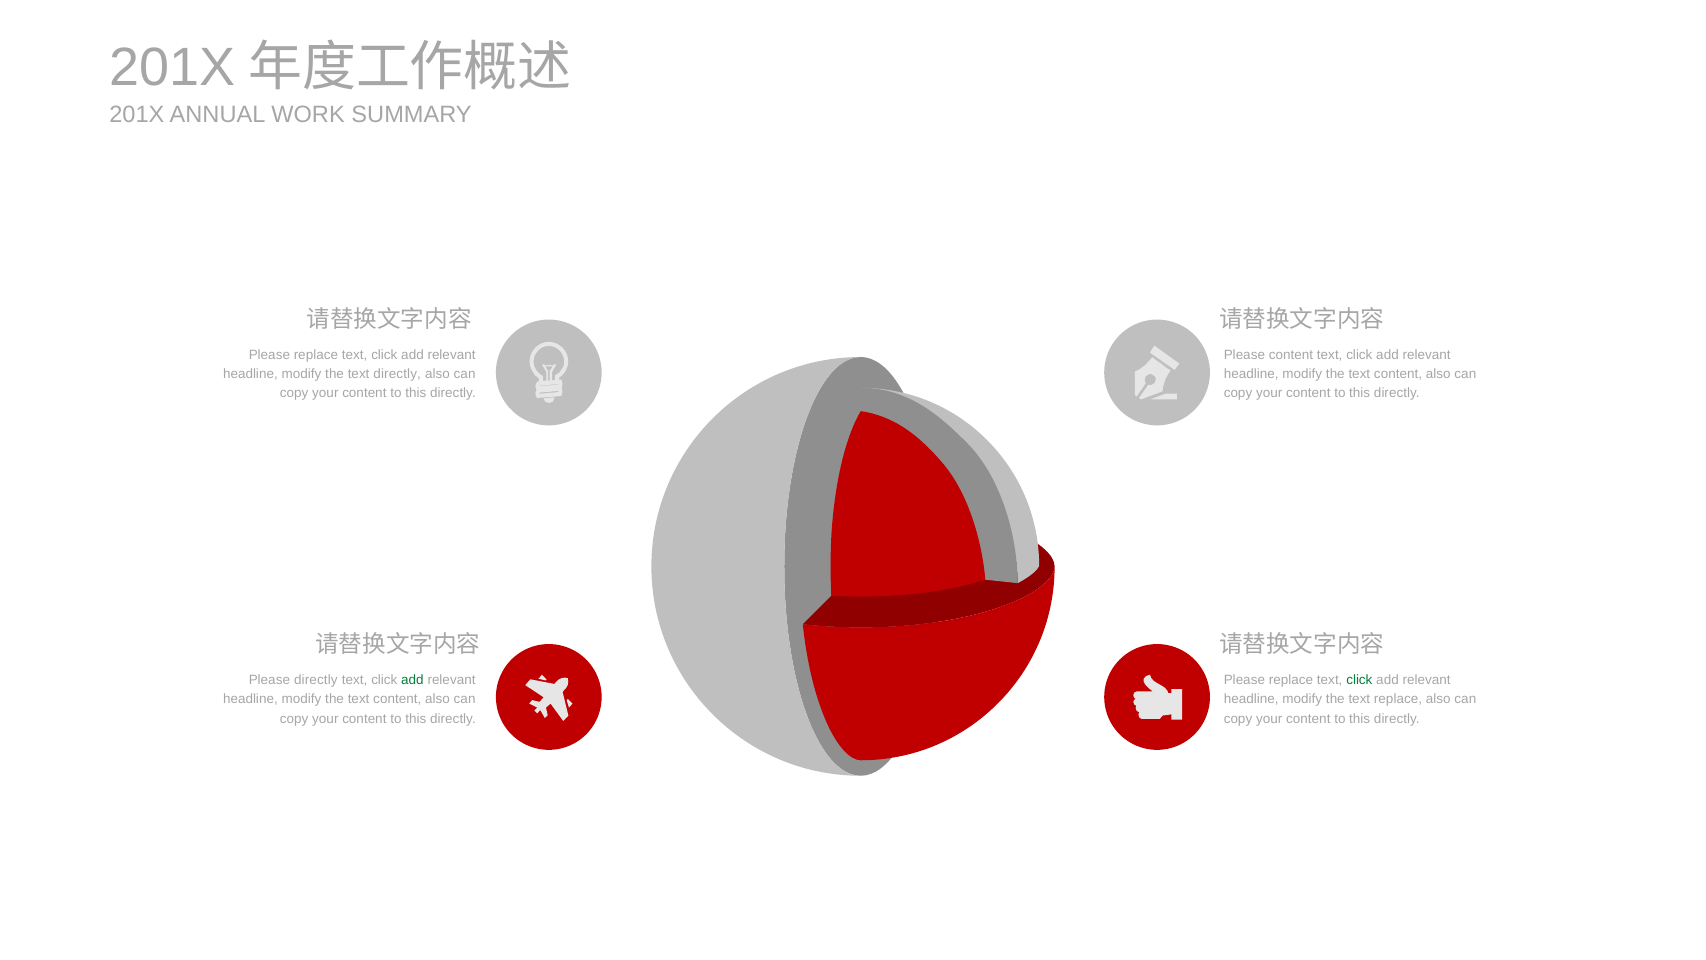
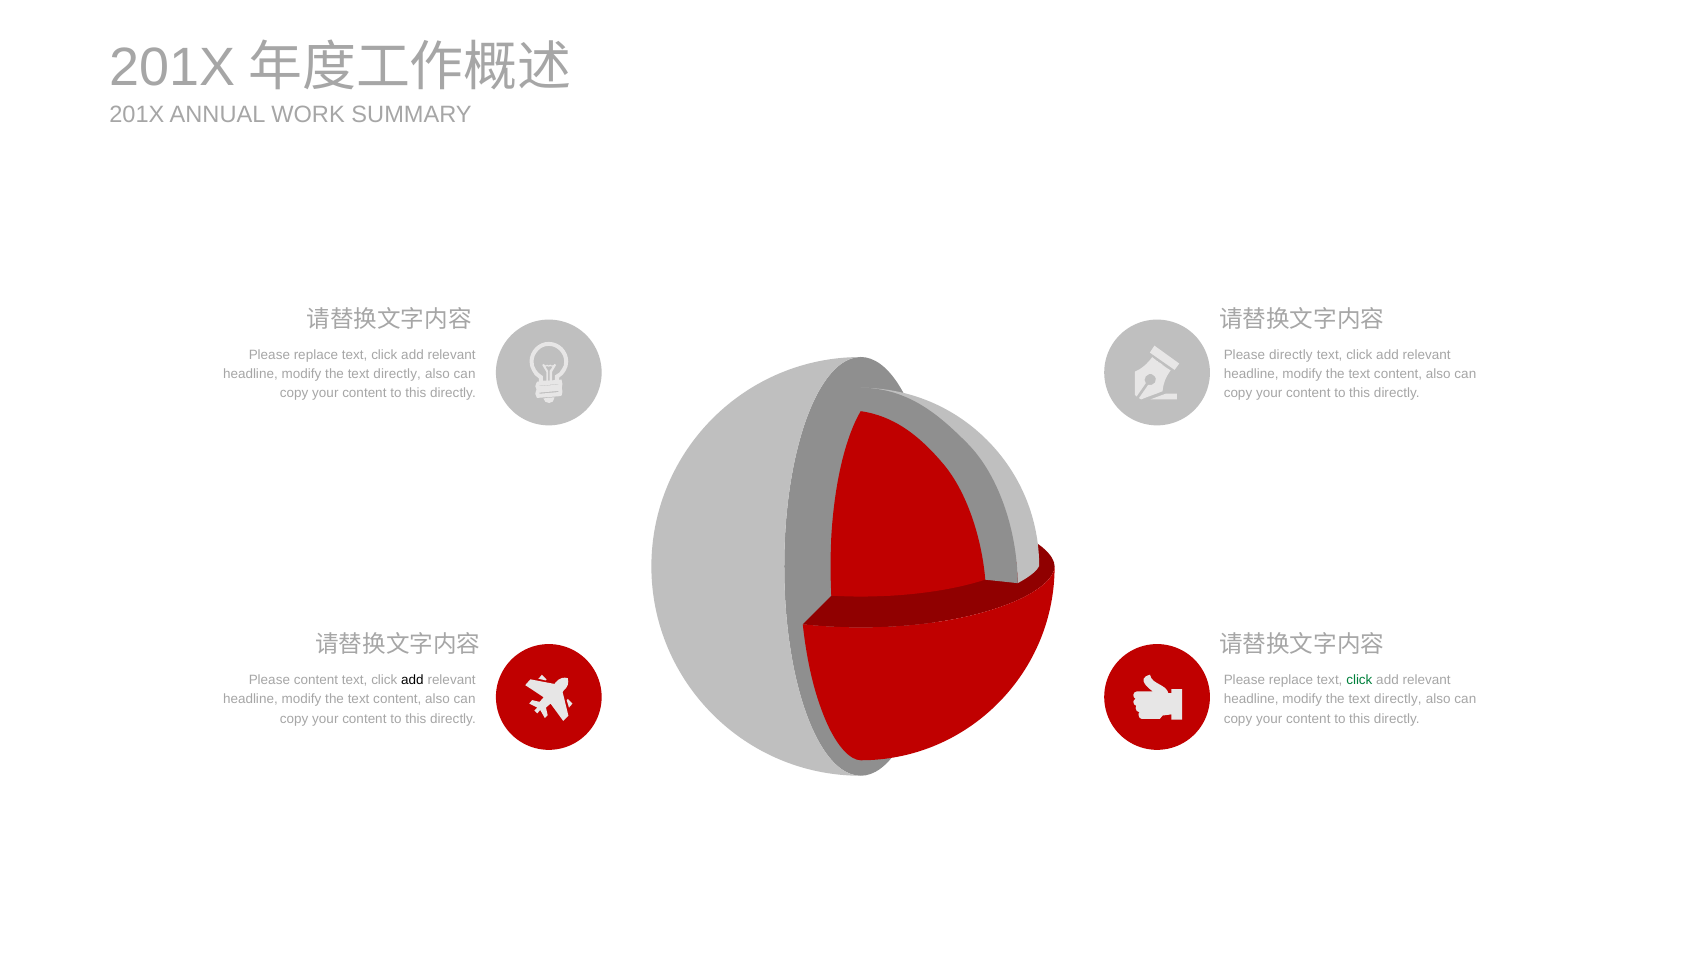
Please content: content -> directly
Please directly: directly -> content
add at (412, 680) colour: green -> black
replace at (1398, 699): replace -> directly
